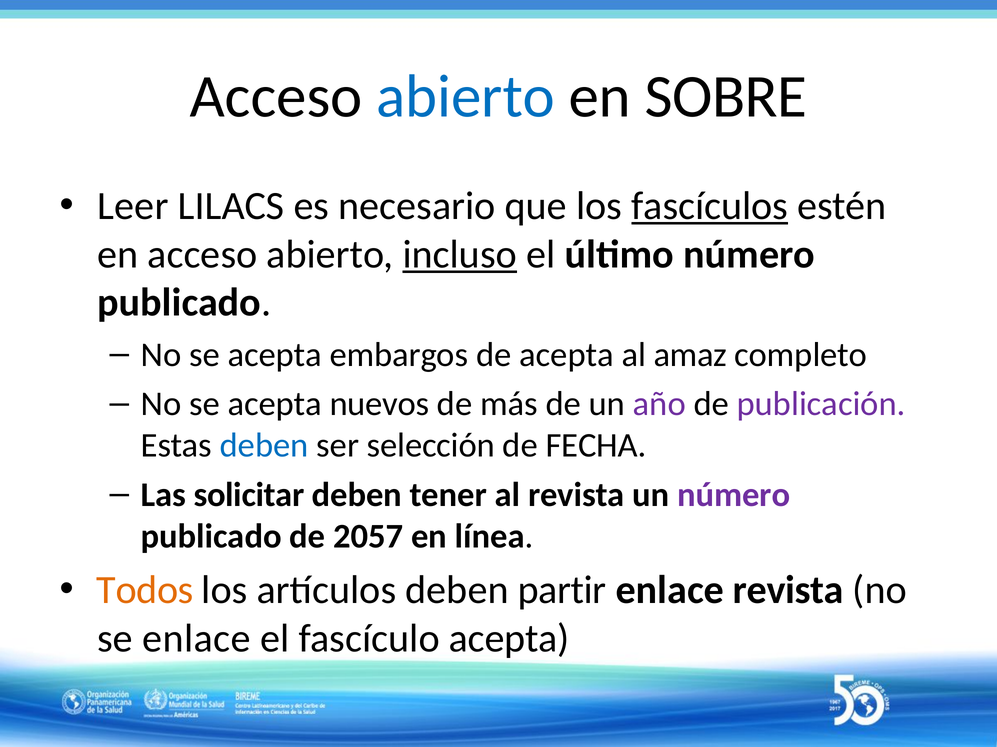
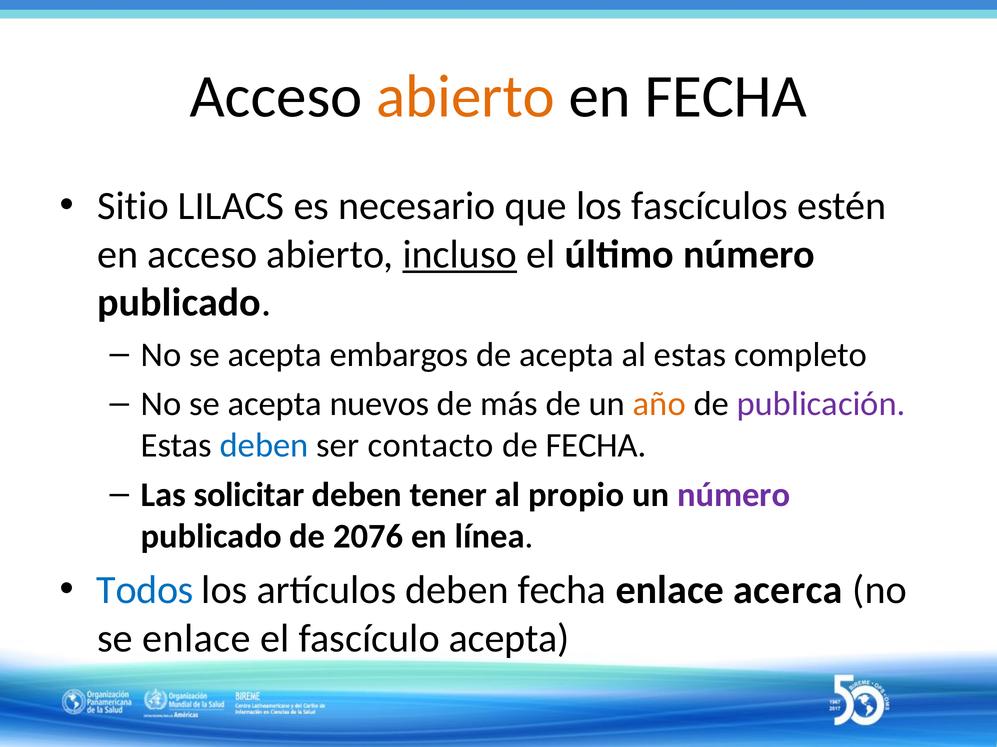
abierto at (466, 97) colour: blue -> orange
en SOBRE: SOBRE -> FECHA
Leer: Leer -> Sitio
fascículos underline: present -> none
al amaz: amaz -> estas
año colour: purple -> orange
selección: selección -> contacto
al revista: revista -> propio
2057: 2057 -> 2076
Todos colour: orange -> blue
deben partir: partir -> fecha
enlace revista: revista -> acerca
